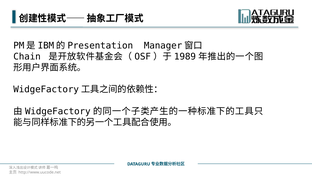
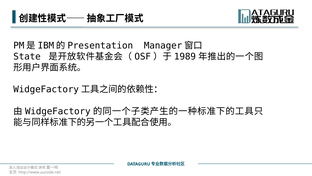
Chain: Chain -> State
